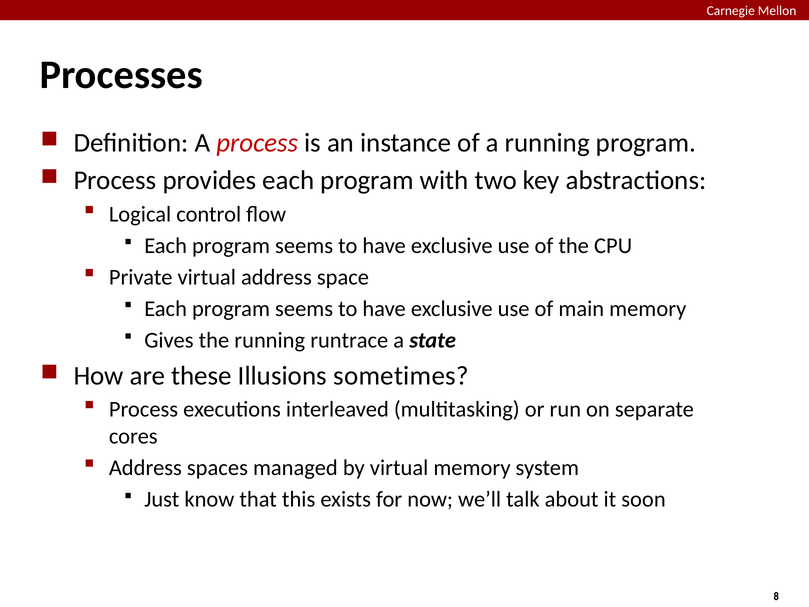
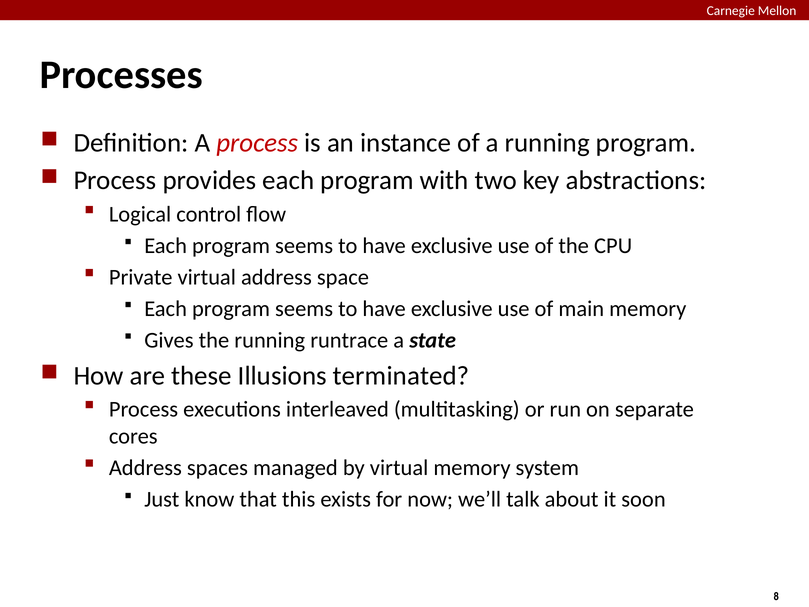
sometimes: sometimes -> terminated
